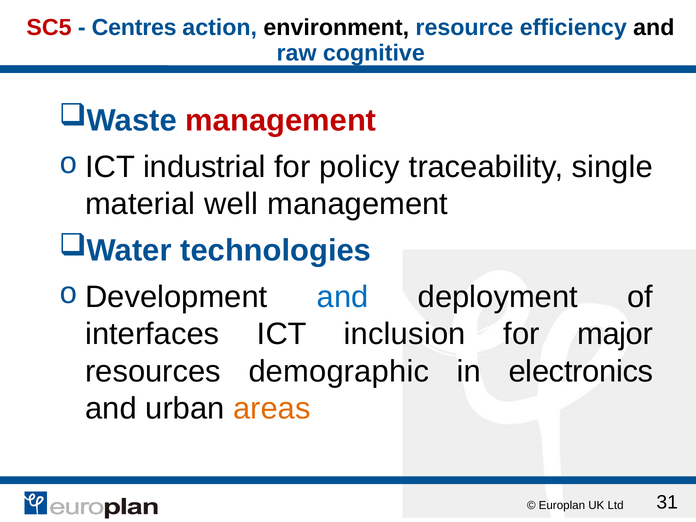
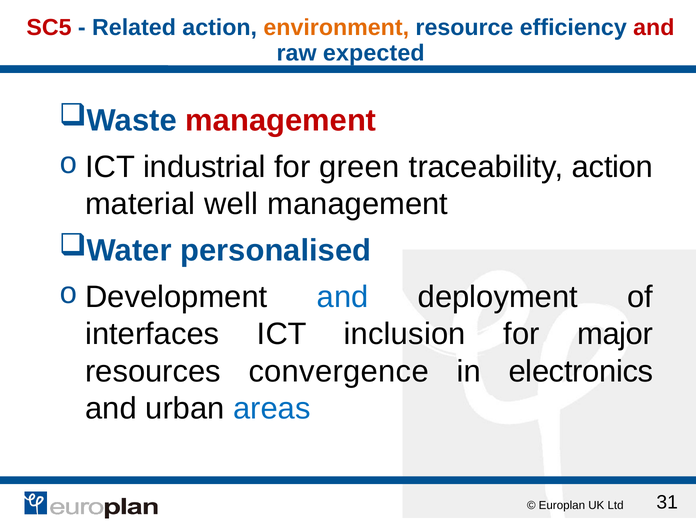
Centres: Centres -> Related
environment colour: black -> orange
and at (654, 28) colour: black -> red
cognitive: cognitive -> expected
policy: policy -> green
traceability single: single -> action
technologies: technologies -> personalised
demographic: demographic -> convergence
areas colour: orange -> blue
